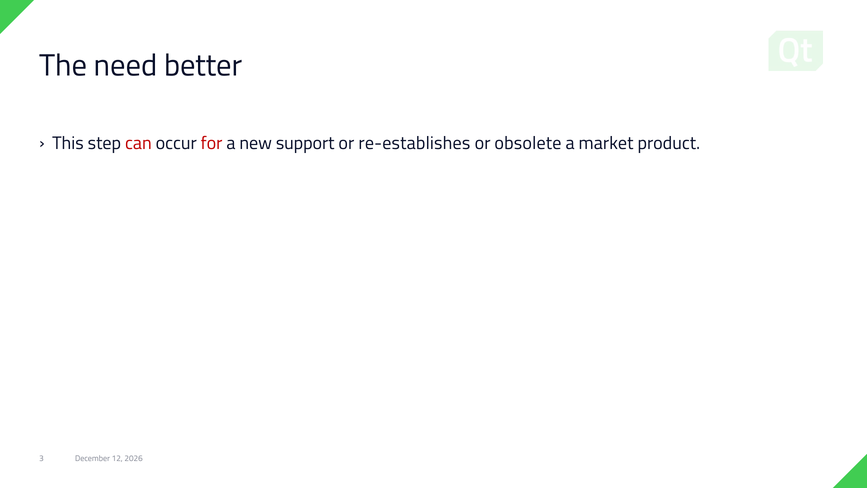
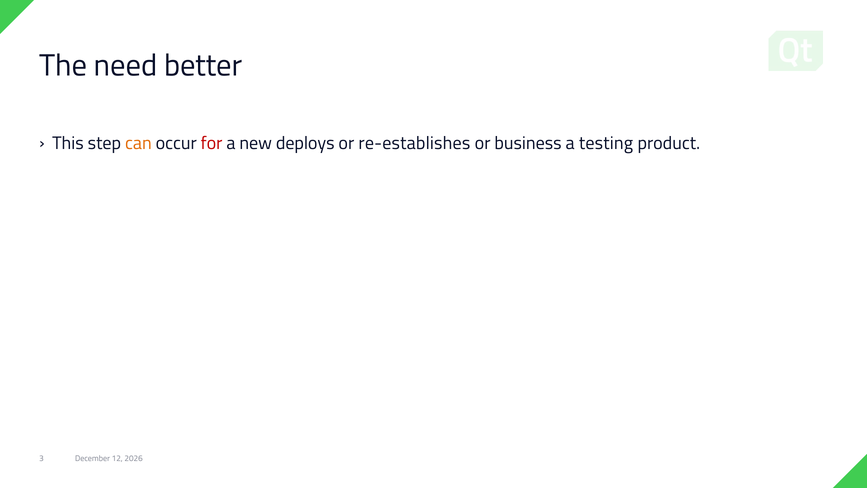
can colour: red -> orange
support: support -> deploys
obsolete: obsolete -> business
market: market -> testing
